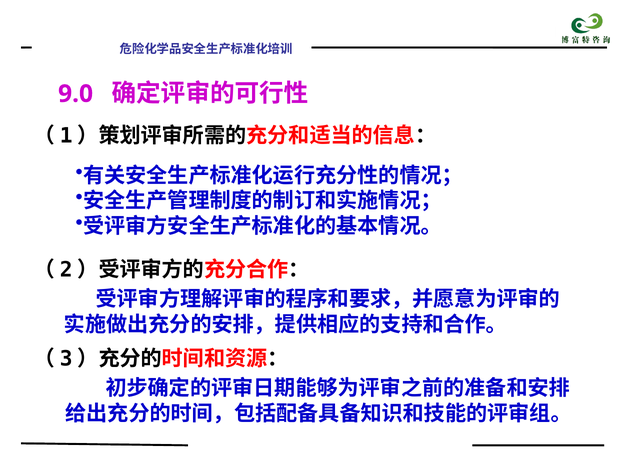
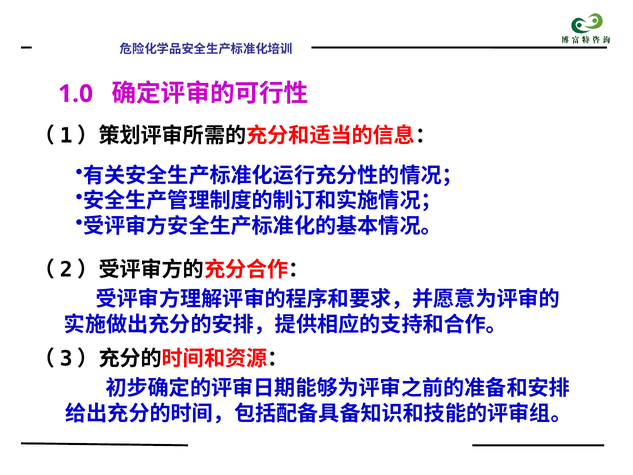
9.0: 9.0 -> 1.0
